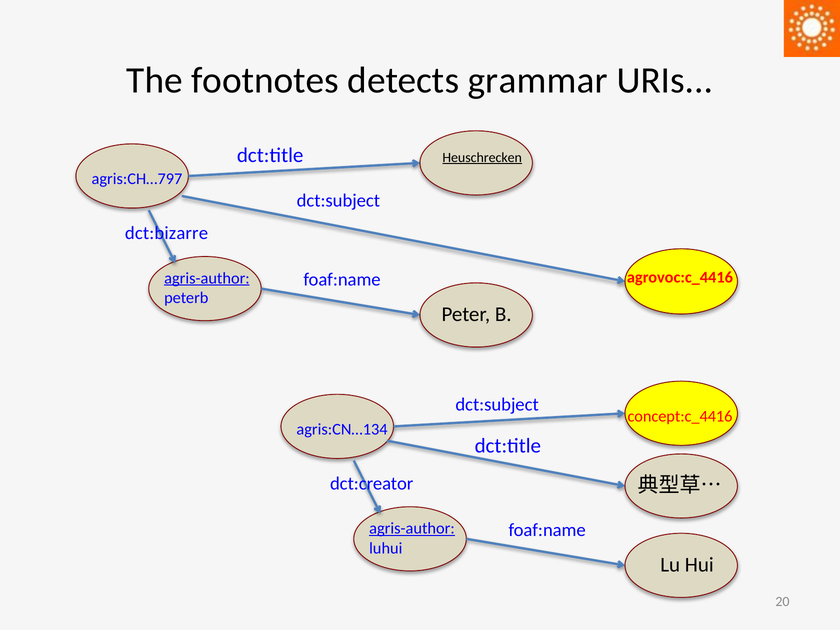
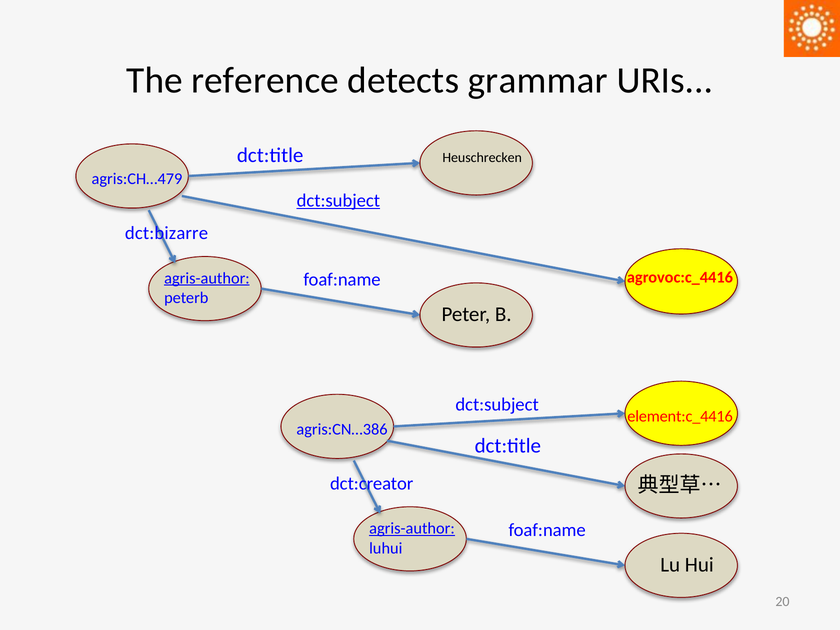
footnotes: footnotes -> reference
Heuschrecken underline: present -> none
agris:CH…797: agris:CH…797 -> agris:CH…479
dct:subject at (338, 200) underline: none -> present
concept:c_4416: concept:c_4416 -> element:c_4416
agris:CN…134: agris:CN…134 -> agris:CN…386
